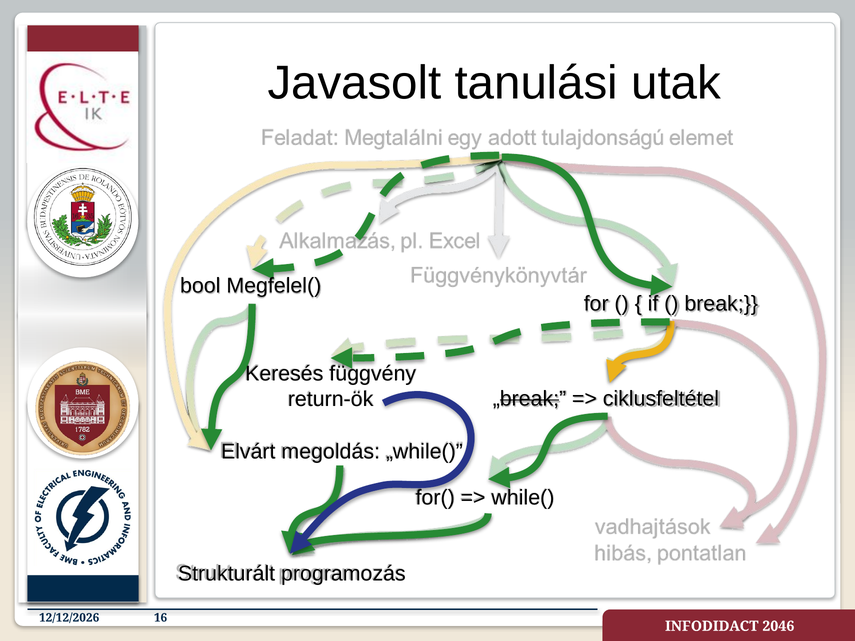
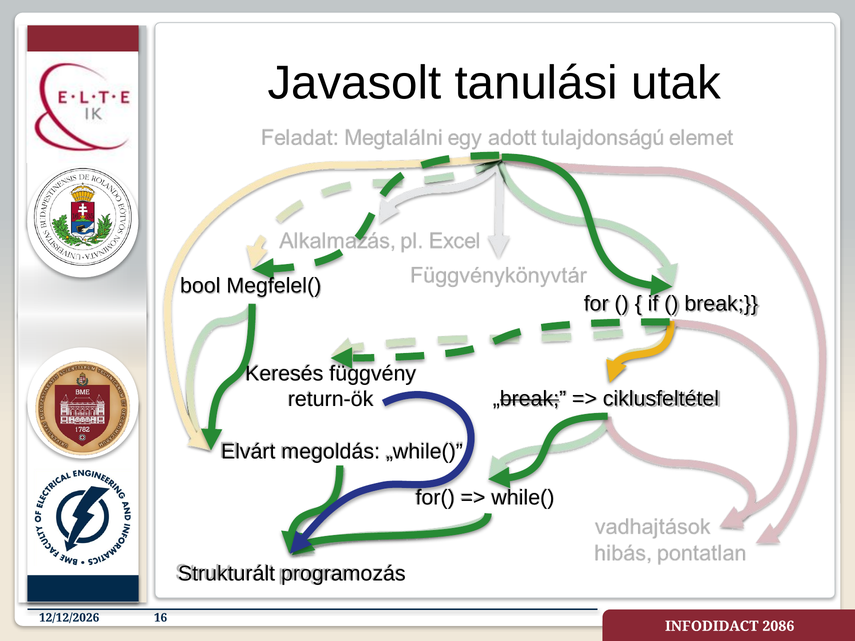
2046: 2046 -> 2086
